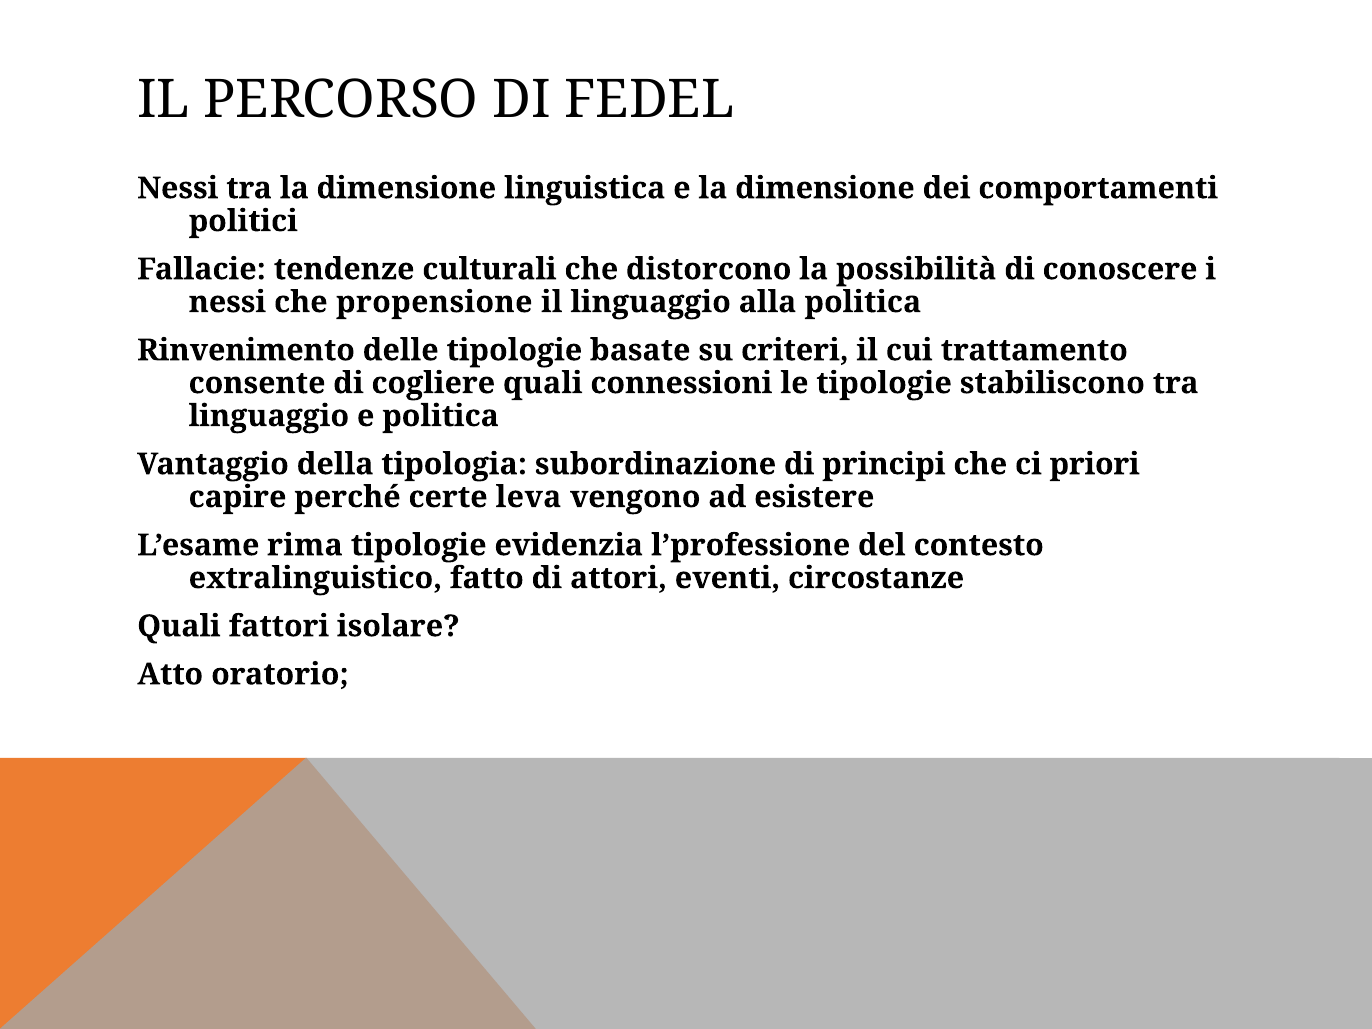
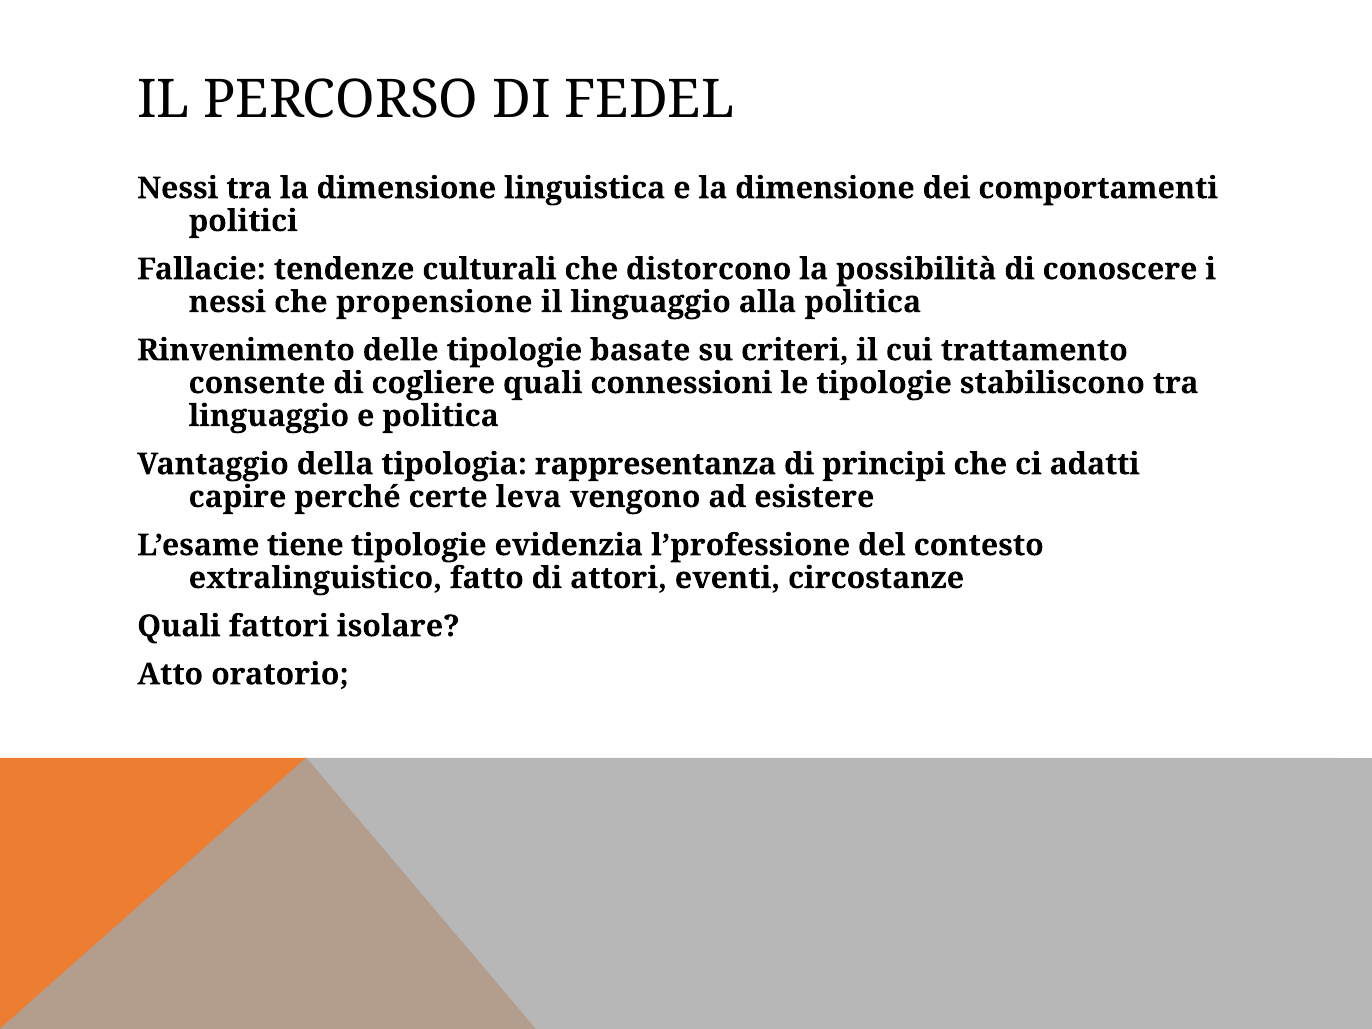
subordinazione: subordinazione -> rappresentanza
priori: priori -> adatti
rima: rima -> tiene
